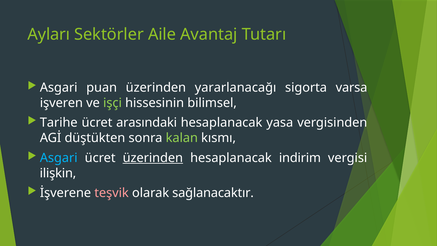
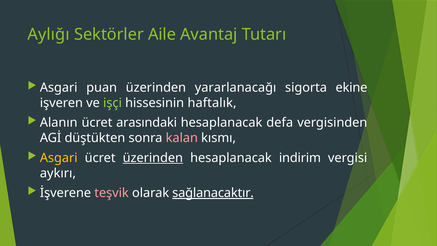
Ayları: Ayları -> Aylığı
varsa: varsa -> ekine
bilimsel: bilimsel -> haftalık
Tarihe: Tarihe -> Alanın
yasa: yasa -> defa
kalan colour: light green -> pink
Asgari at (59, 158) colour: light blue -> yellow
ilişkin: ilişkin -> aykırı
sağlanacaktır underline: none -> present
